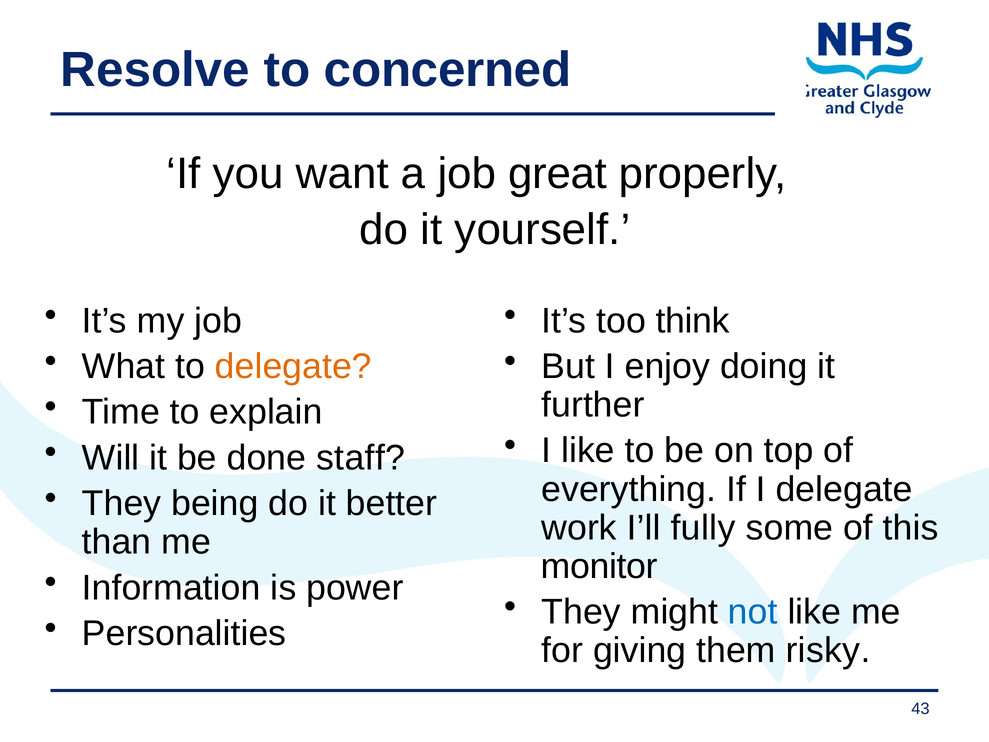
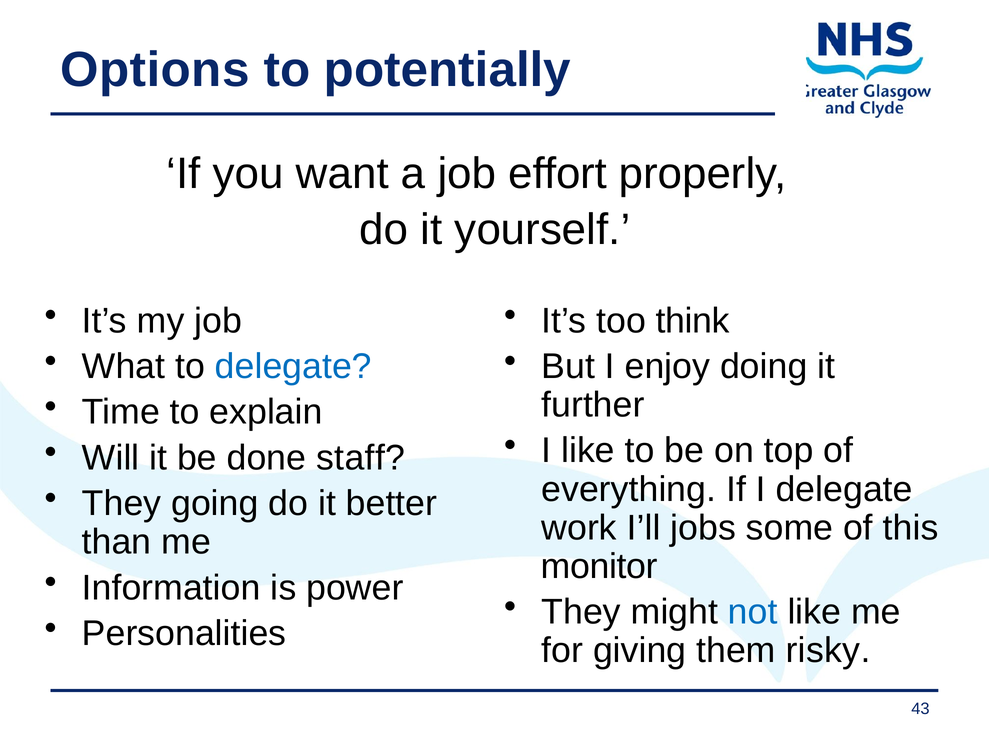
Resolve: Resolve -> Options
concerned: concerned -> potentially
great: great -> effort
delegate at (293, 366) colour: orange -> blue
being: being -> going
fully: fully -> jobs
